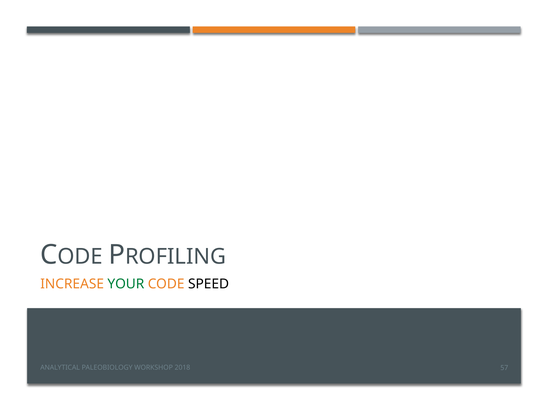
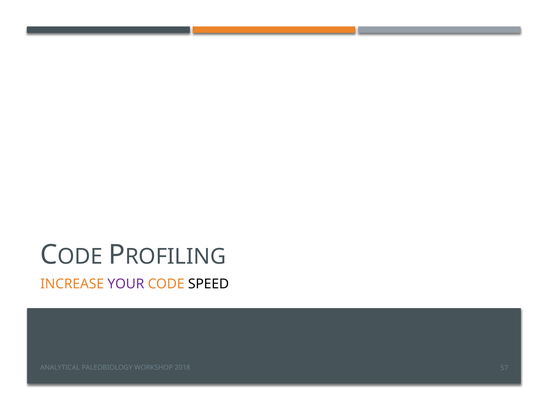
YOUR colour: green -> purple
